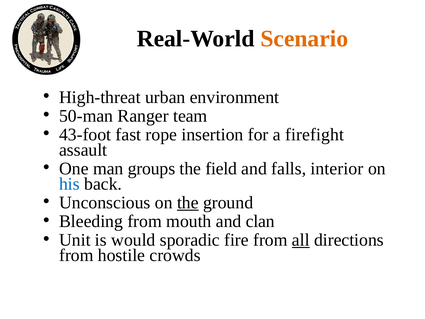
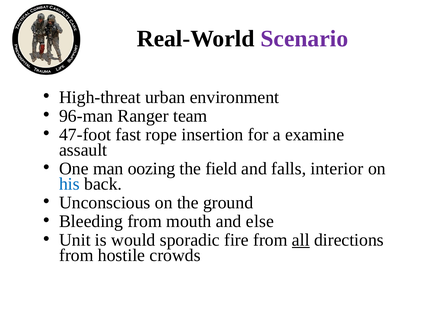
Scenario colour: orange -> purple
50-man: 50-man -> 96-man
43-foot: 43-foot -> 47-foot
firefight: firefight -> examine
groups: groups -> oozing
the at (188, 202) underline: present -> none
clan: clan -> else
